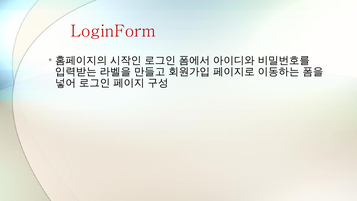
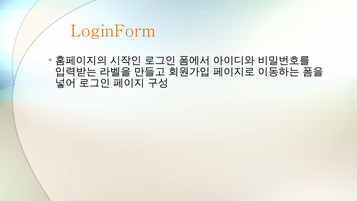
LoginForm colour: red -> orange
